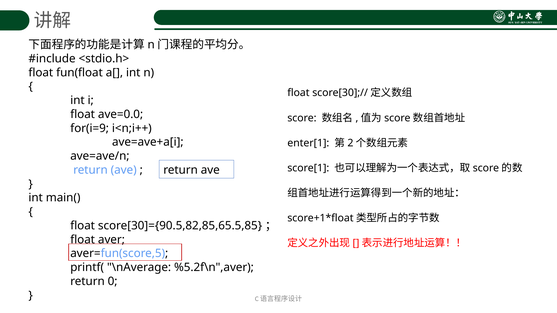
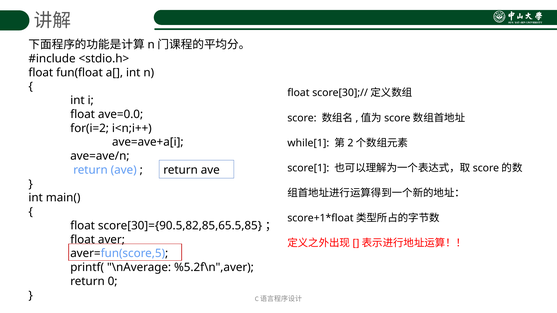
for(i=9: for(i=9 -> for(i=2
enter[1: enter[1 -> while[1
